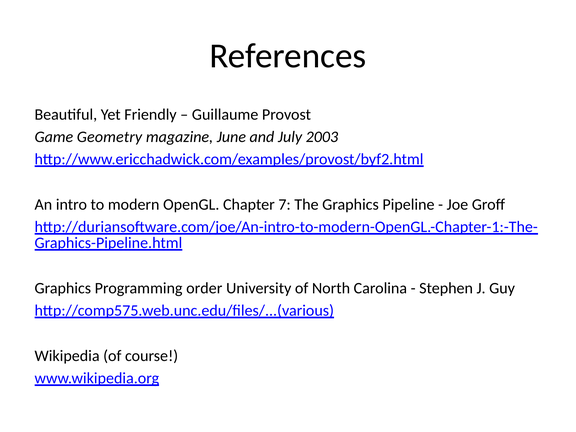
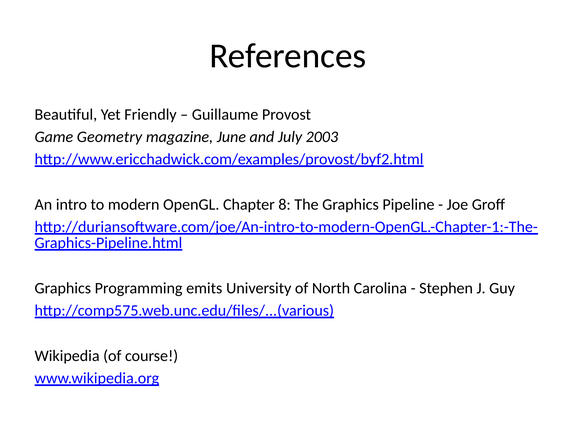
7: 7 -> 8
order: order -> emits
